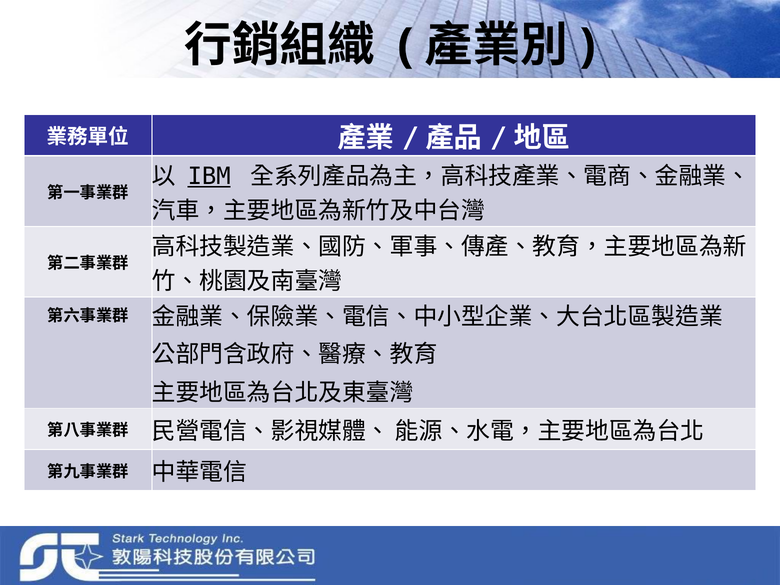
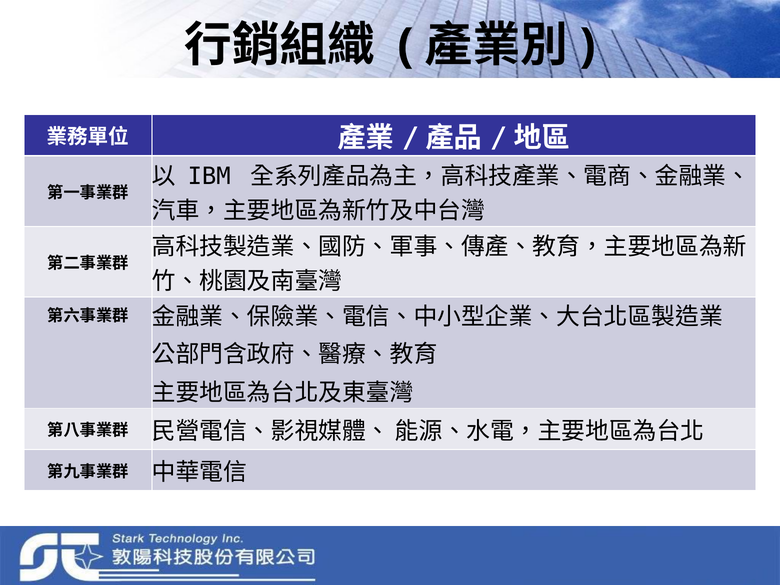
IBM underline: present -> none
